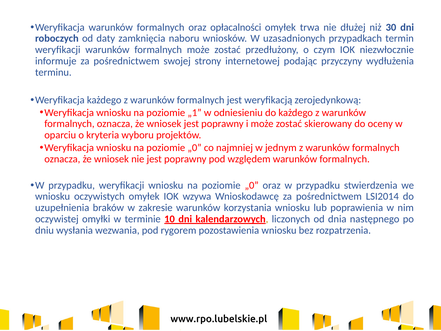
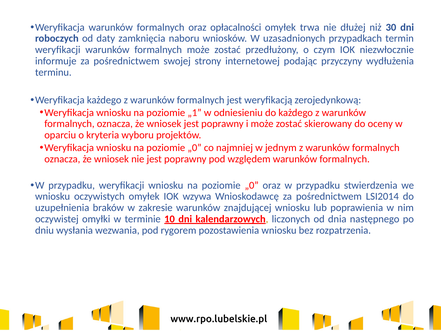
korzystania: korzystania -> znajdującej
